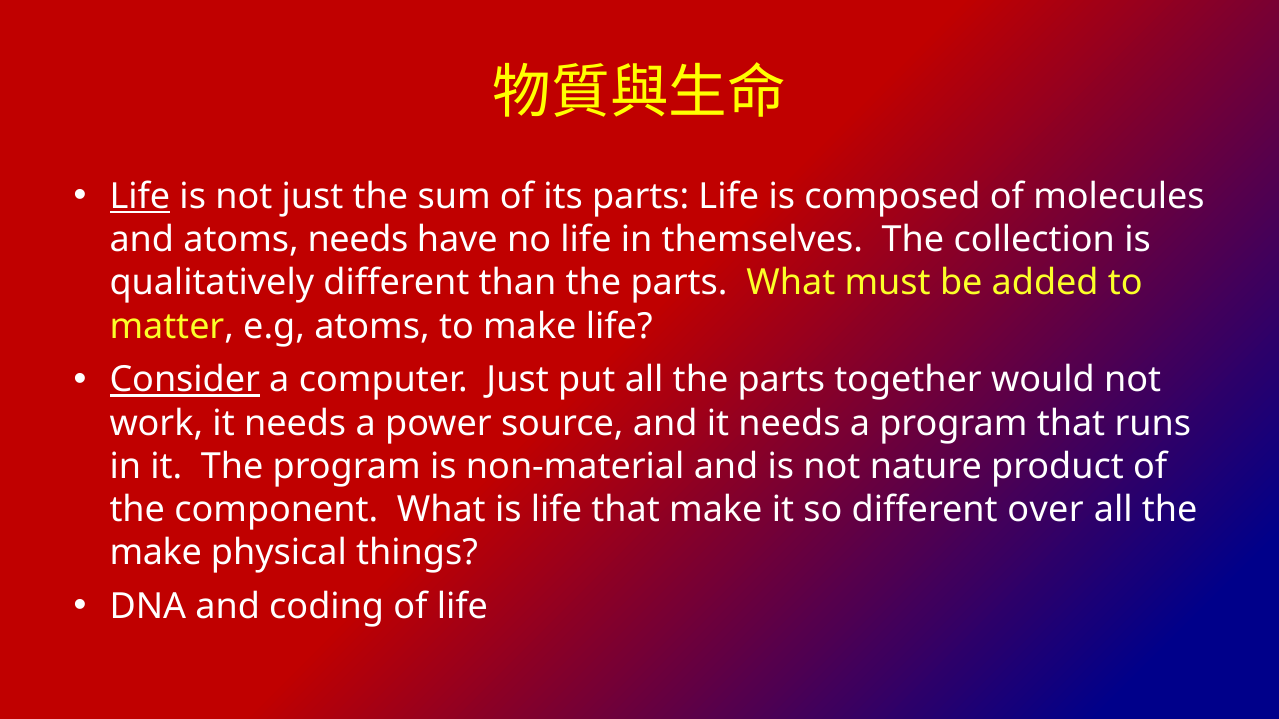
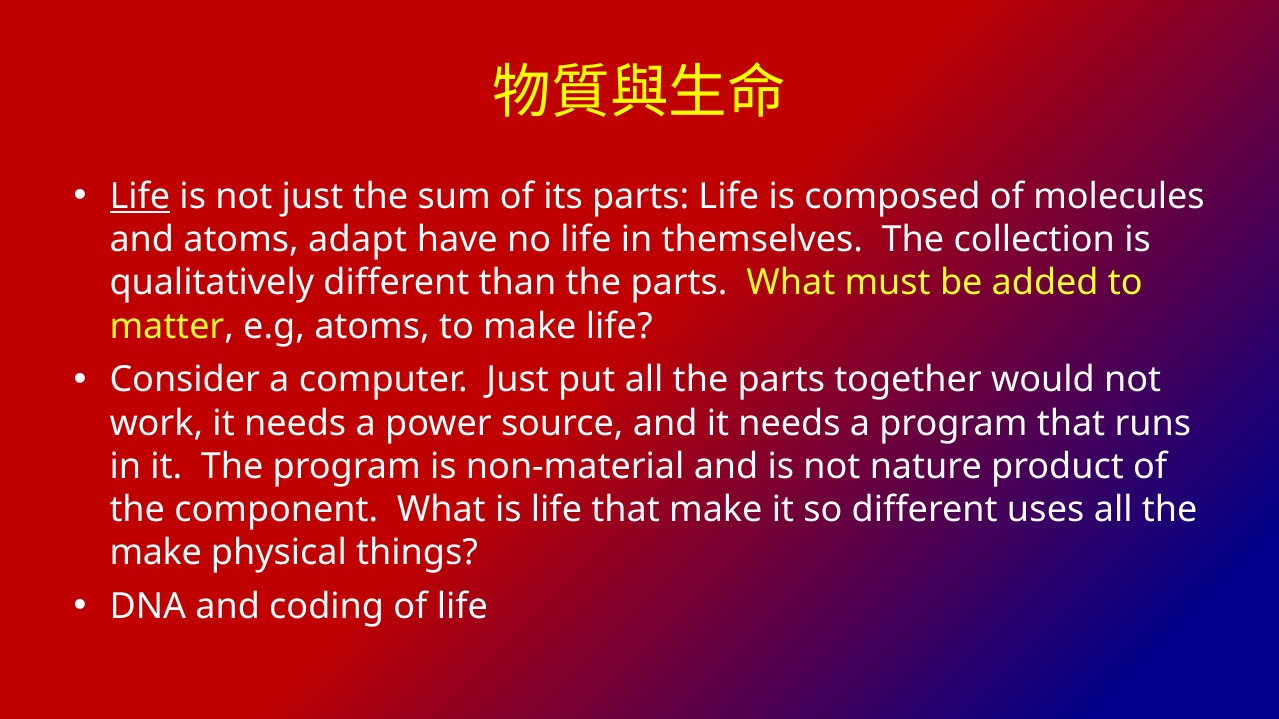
atoms needs: needs -> adapt
Consider underline: present -> none
over: over -> uses
